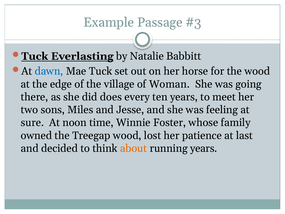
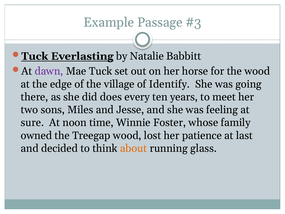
dawn colour: blue -> purple
Woman: Woman -> Identify
running years: years -> glass
